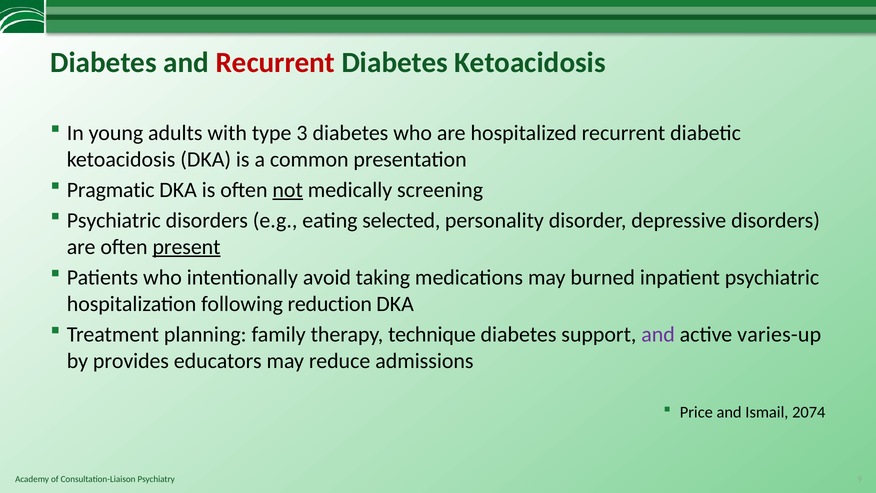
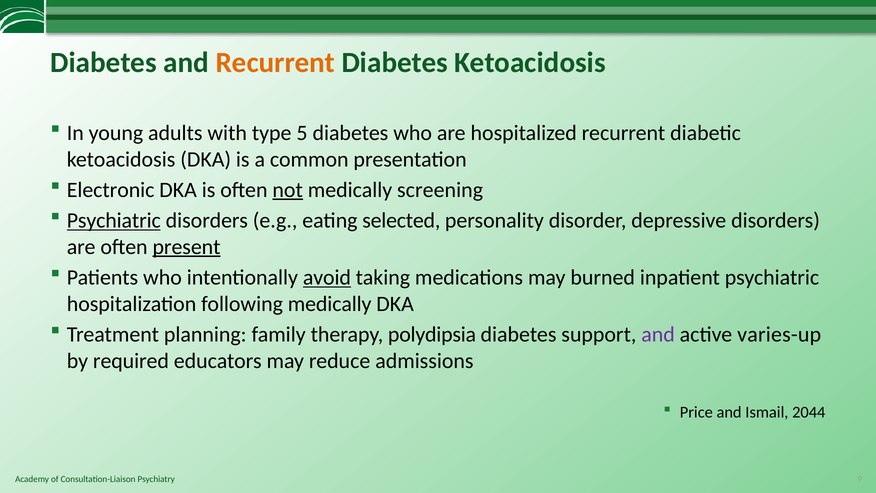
Recurrent at (275, 63) colour: red -> orange
3: 3 -> 5
Pragmatic: Pragmatic -> Electronic
Psychiatric at (114, 221) underline: none -> present
avoid underline: none -> present
following reduction: reduction -> medically
technique: technique -> polydipsia
provides: provides -> required
2074: 2074 -> 2044
